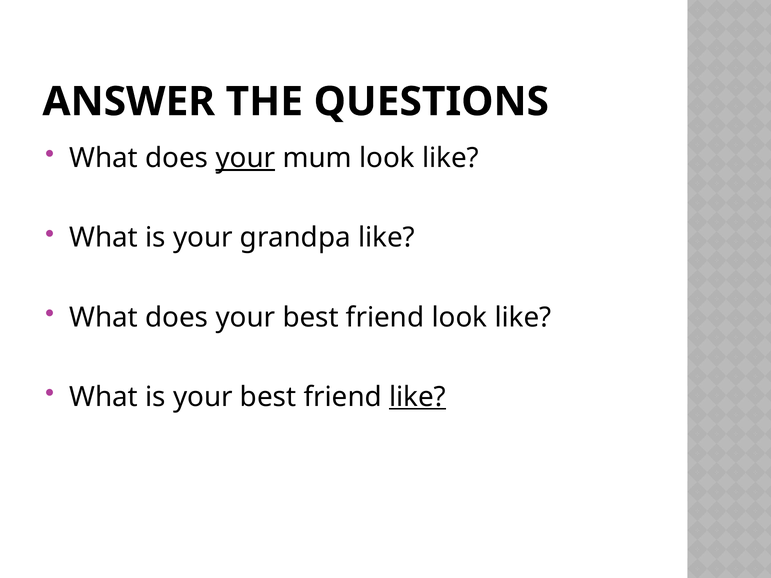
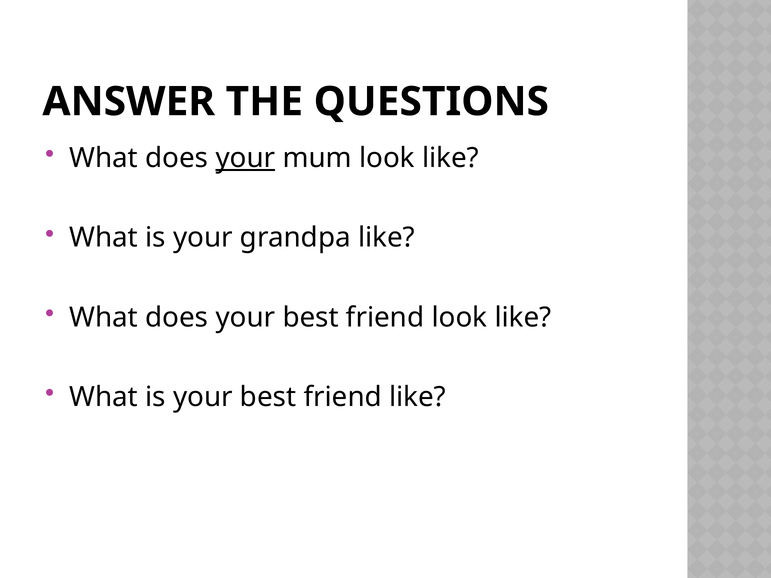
like at (418, 397) underline: present -> none
